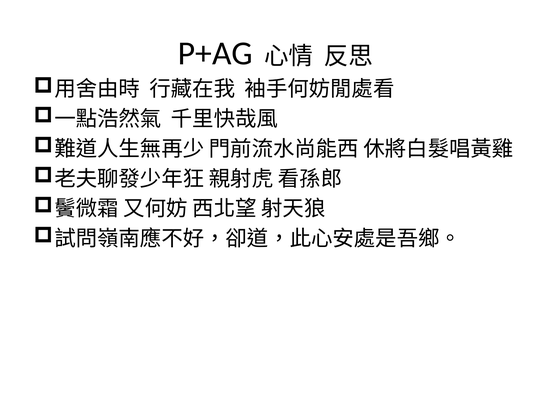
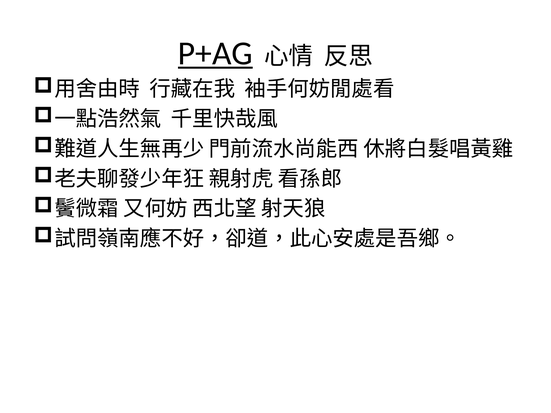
P+AG underline: none -> present
